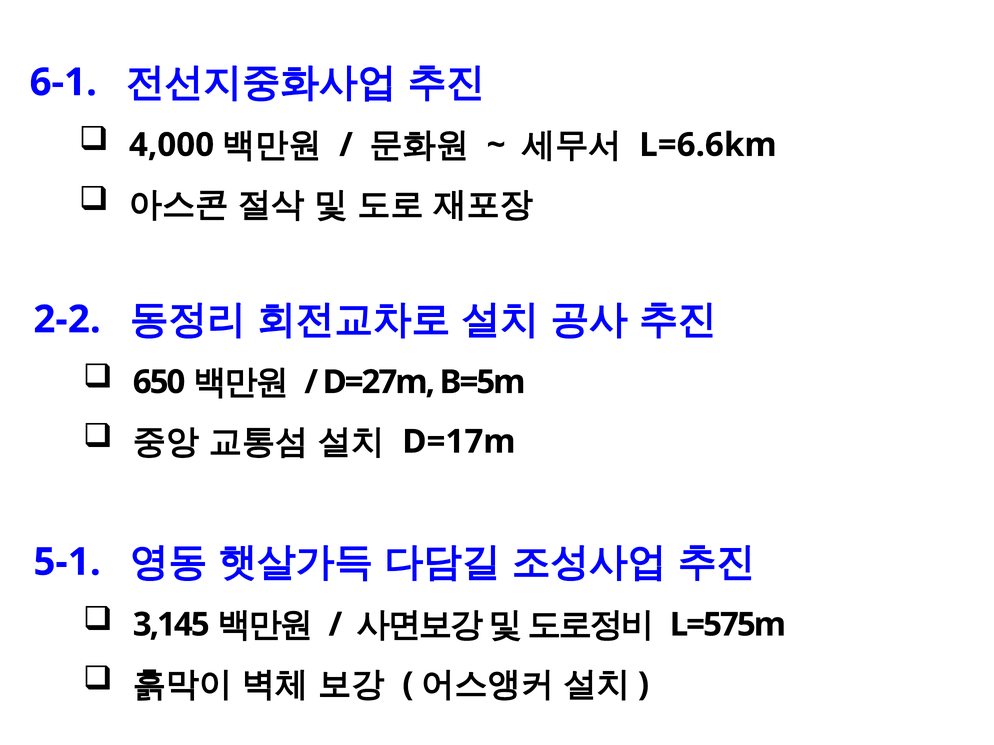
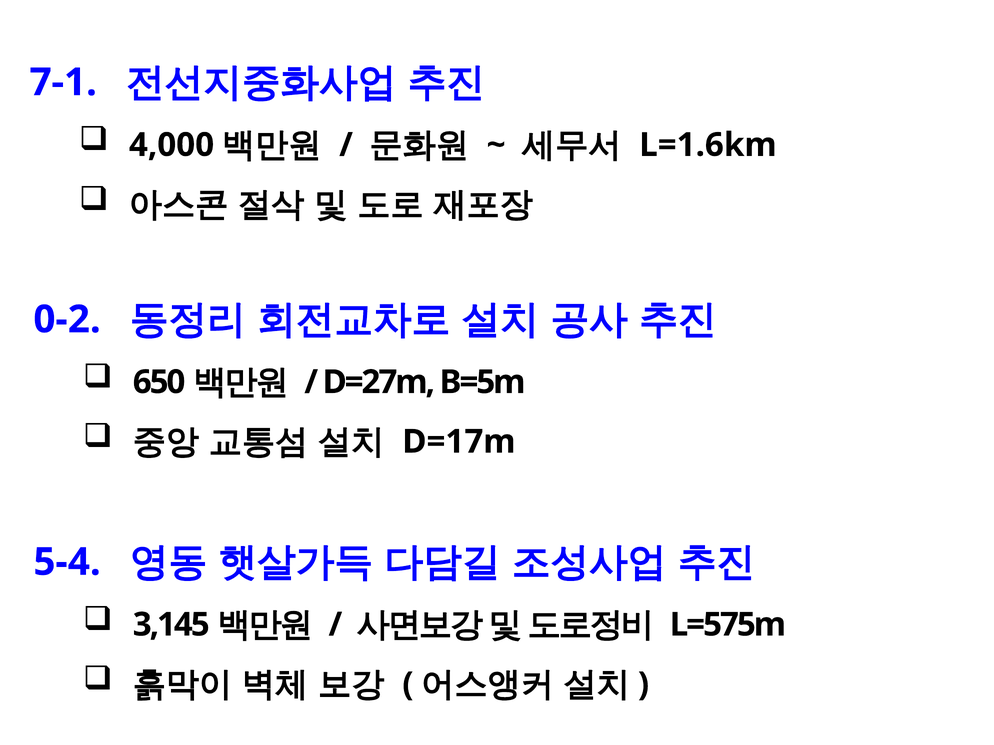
6-1: 6-1 -> 7-1
L=6.6km: L=6.6km -> L=1.6km
2-2: 2-2 -> 0-2
5-1: 5-1 -> 5-4
